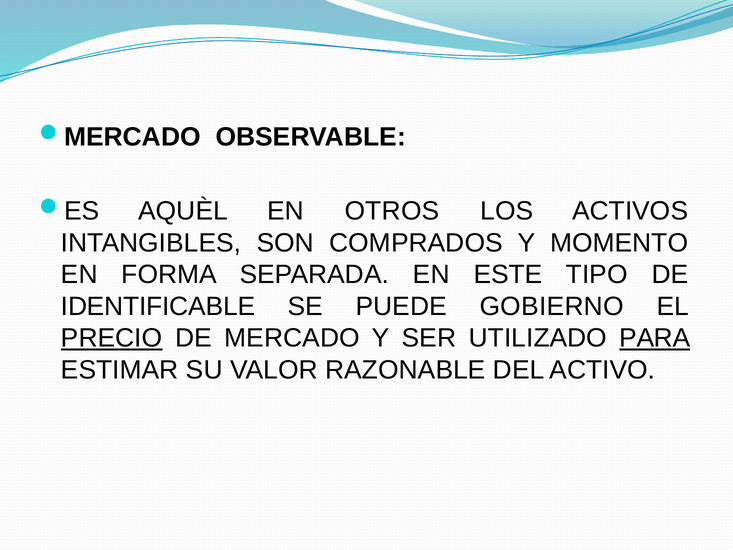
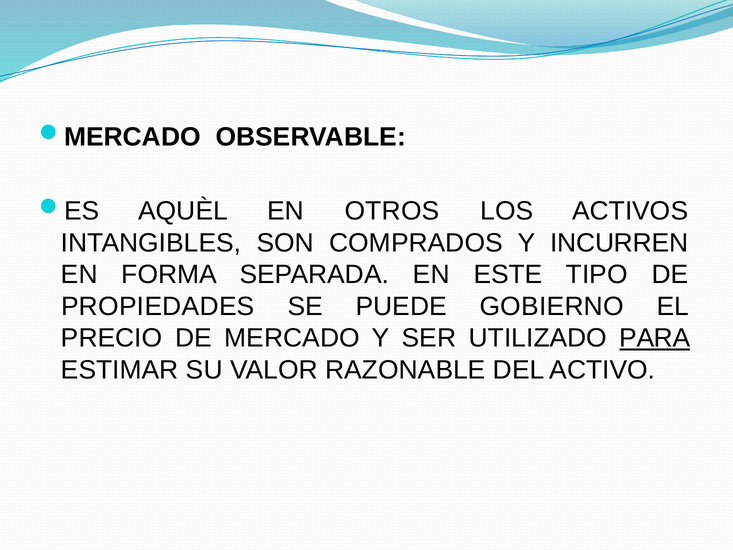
MOMENTO: MOMENTO -> INCURREN
IDENTIFICABLE: IDENTIFICABLE -> PROPIEDADES
PRECIO underline: present -> none
